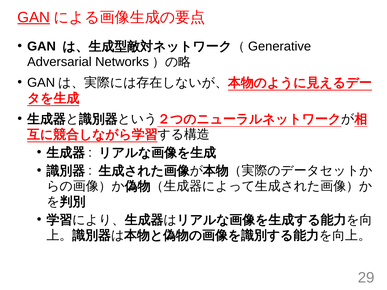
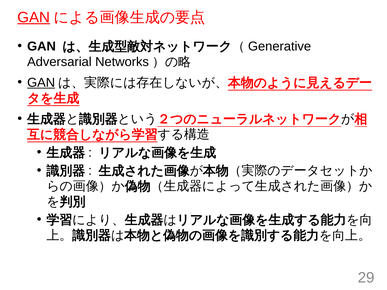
GAN at (41, 83) underline: none -> present
